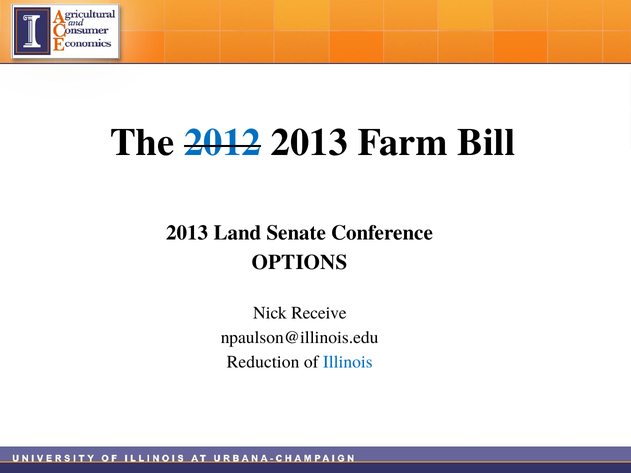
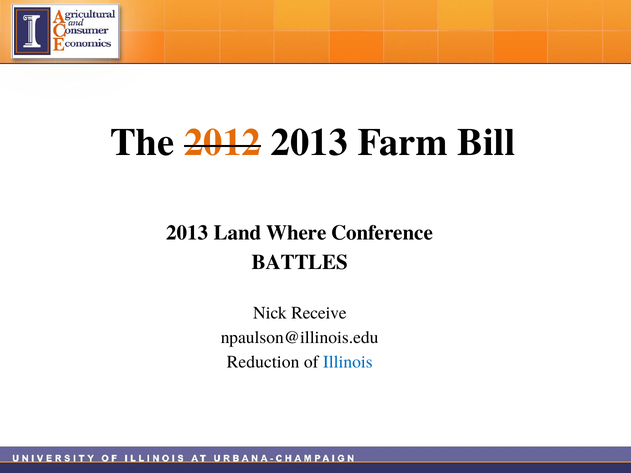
2012 colour: blue -> orange
Senate: Senate -> Where
OPTIONS: OPTIONS -> BATTLES
